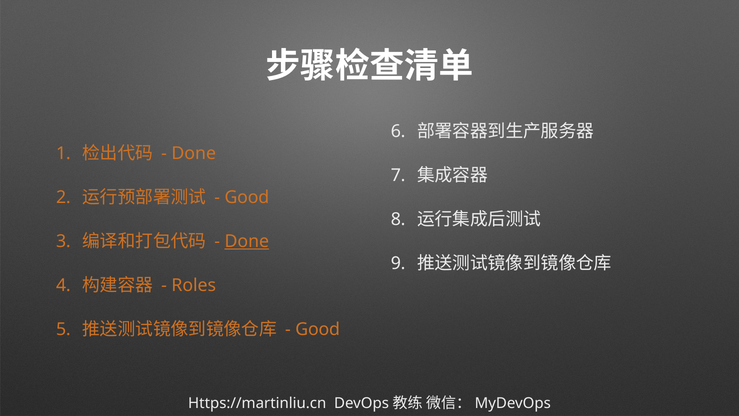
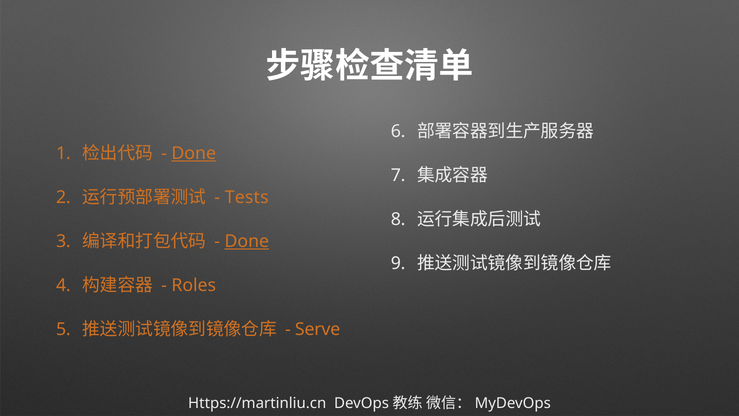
Done at (194, 153) underline: none -> present
Good at (247, 197): Good -> Tests
Good at (318, 329): Good -> Serve
